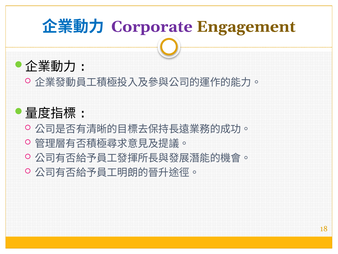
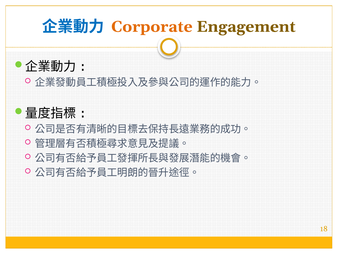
Corporate colour: purple -> orange
